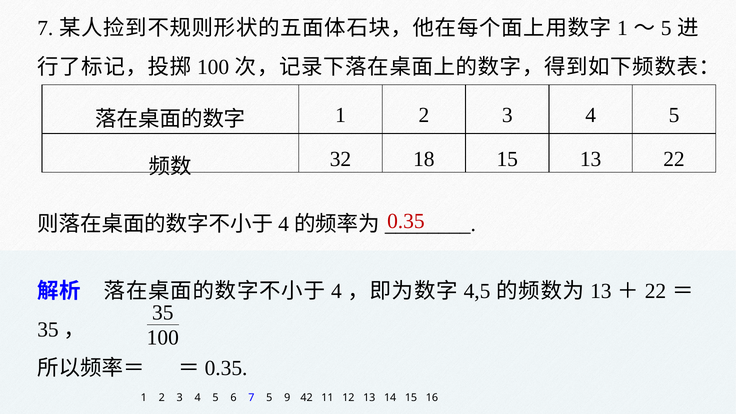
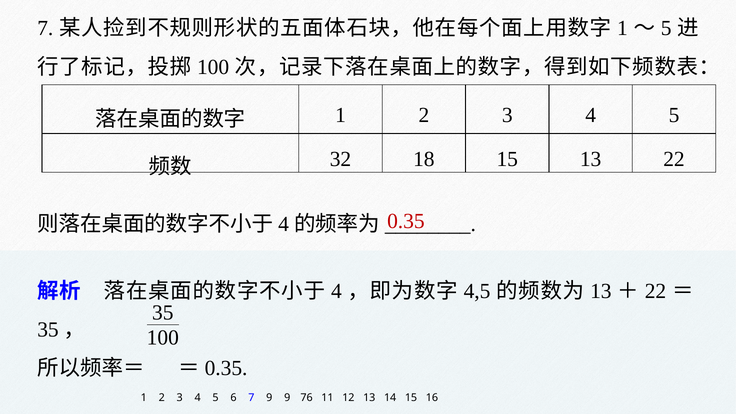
7 5: 5 -> 9
42: 42 -> 76
